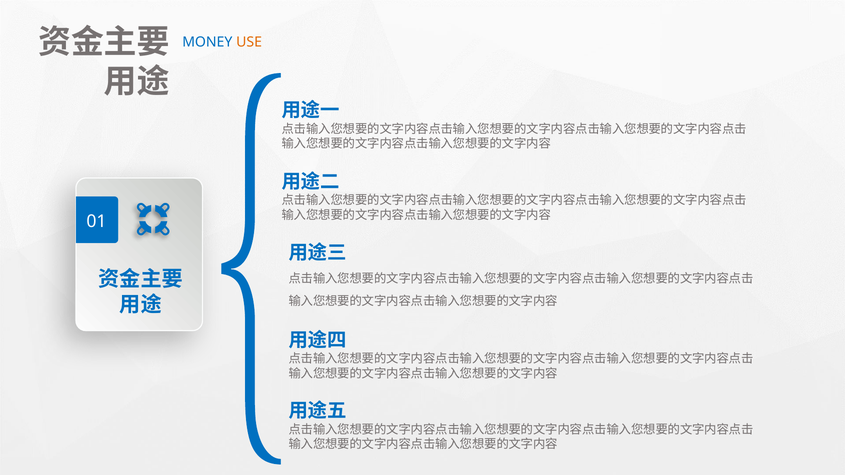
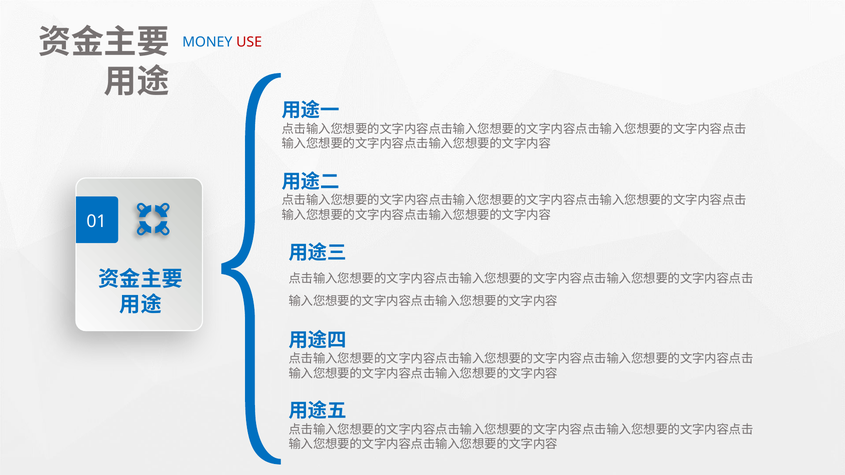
USE colour: orange -> red
